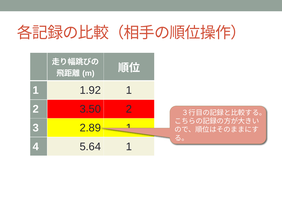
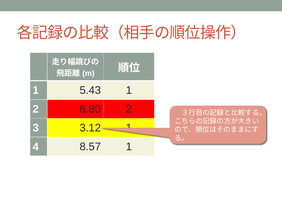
1.92: 1.92 -> 5.43
3.50: 3.50 -> 6.80
2.89: 2.89 -> 3.12
5.64: 5.64 -> 8.57
